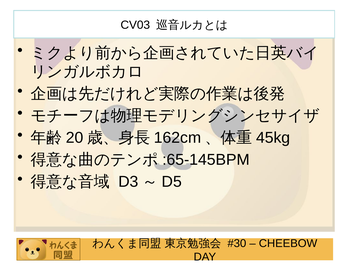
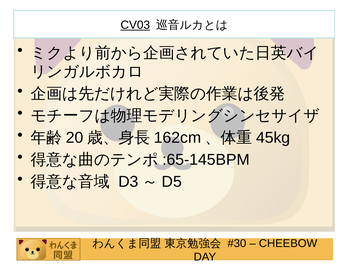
CV03 underline: none -> present
